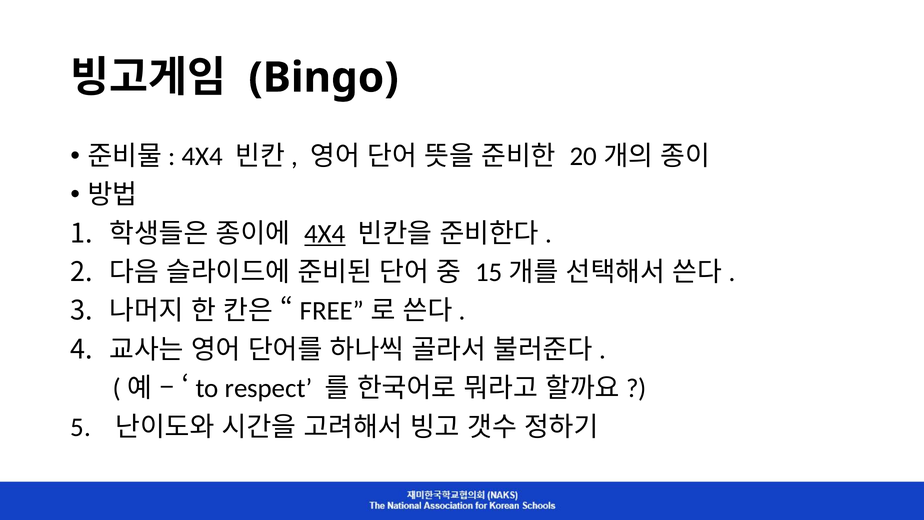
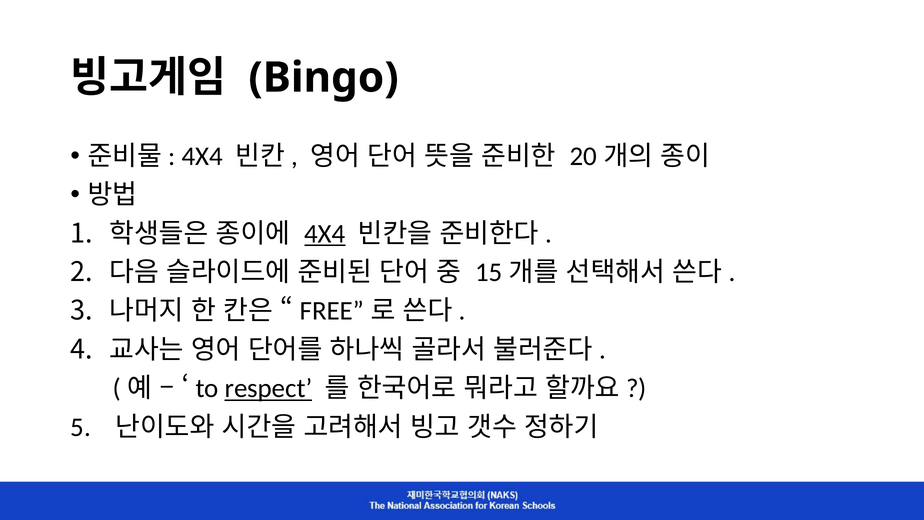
respect underline: none -> present
